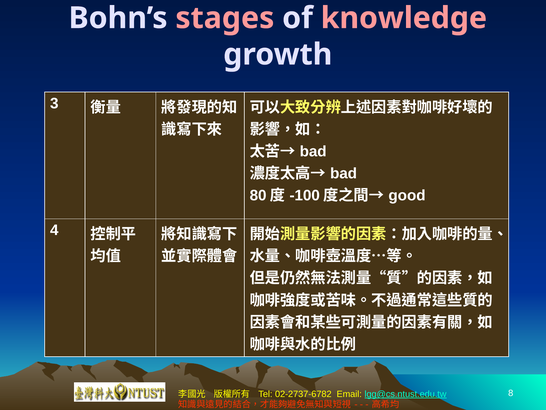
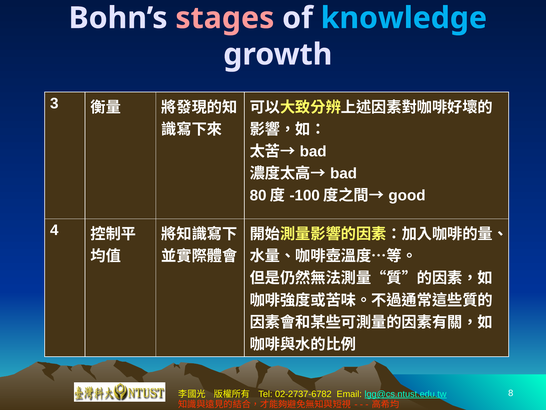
knowledge colour: pink -> light blue
